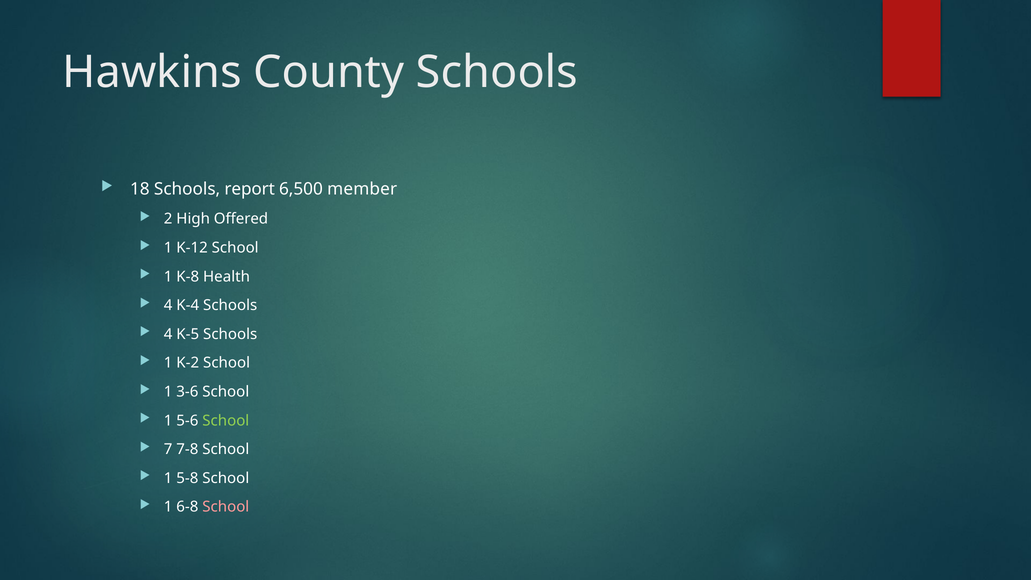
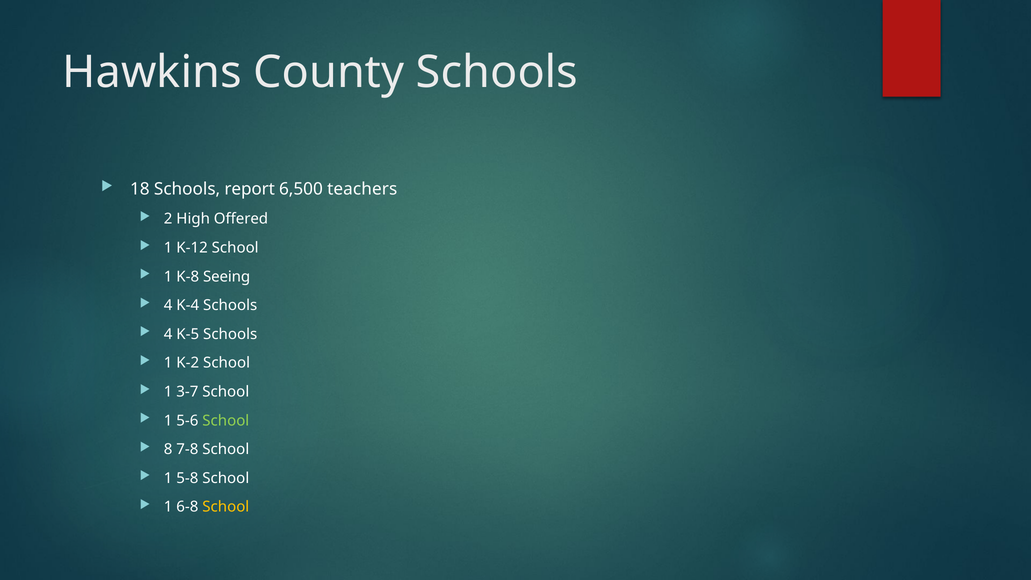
member: member -> teachers
Health: Health -> Seeing
3-6: 3-6 -> 3-7
7: 7 -> 8
School at (226, 507) colour: pink -> yellow
